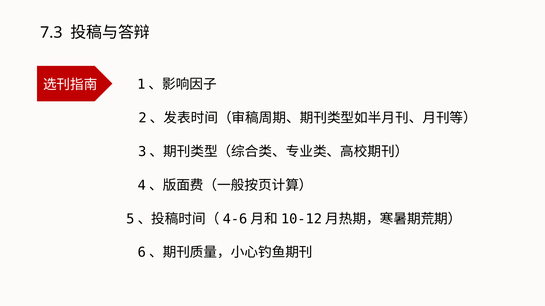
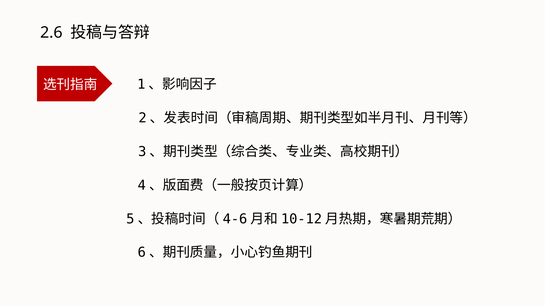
7.3: 7.3 -> 2.6
